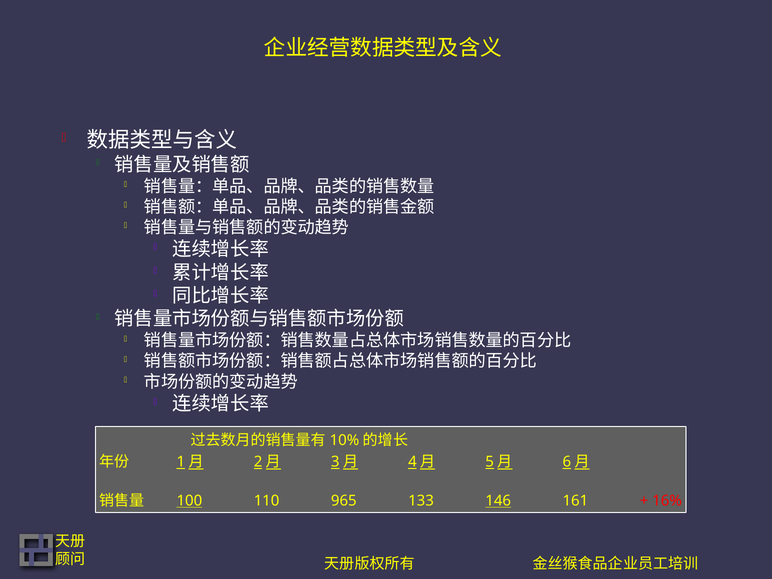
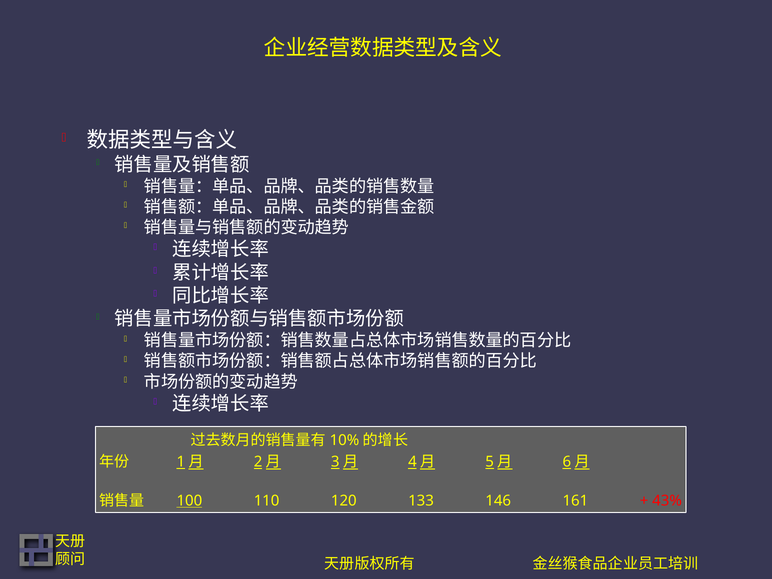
965: 965 -> 120
146 underline: present -> none
16%: 16% -> 43%
